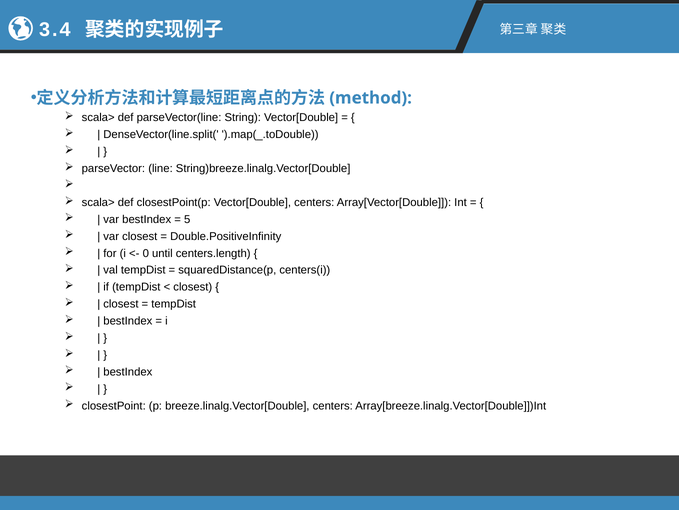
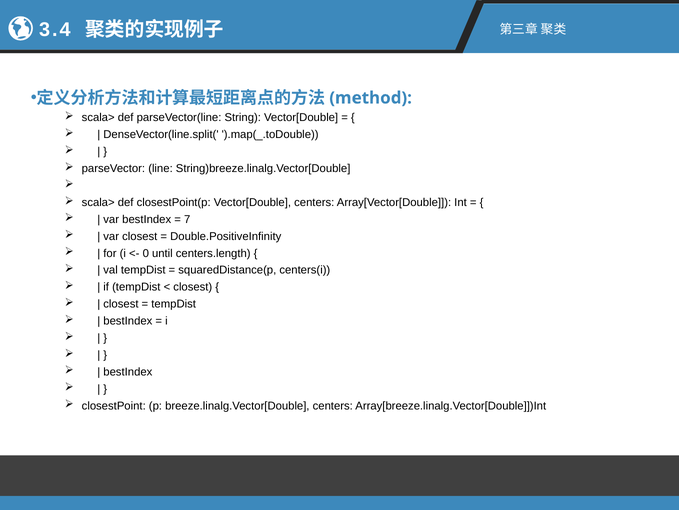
5: 5 -> 7
